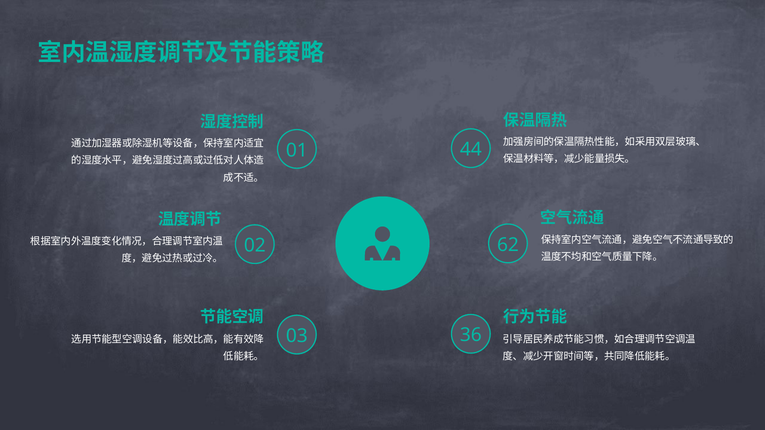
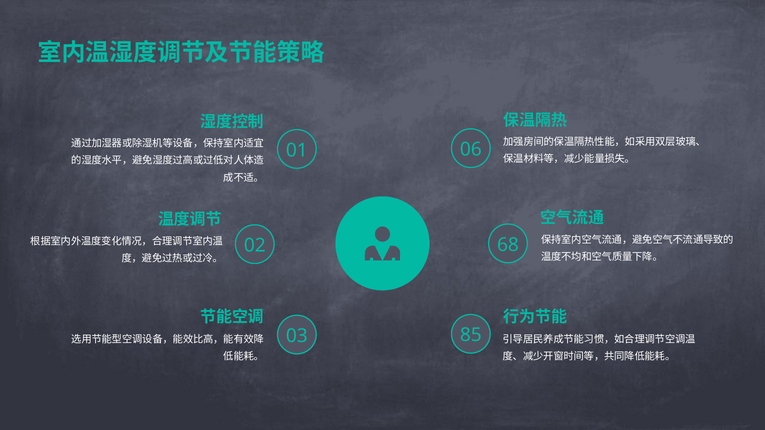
44: 44 -> 06
62: 62 -> 68
36: 36 -> 85
